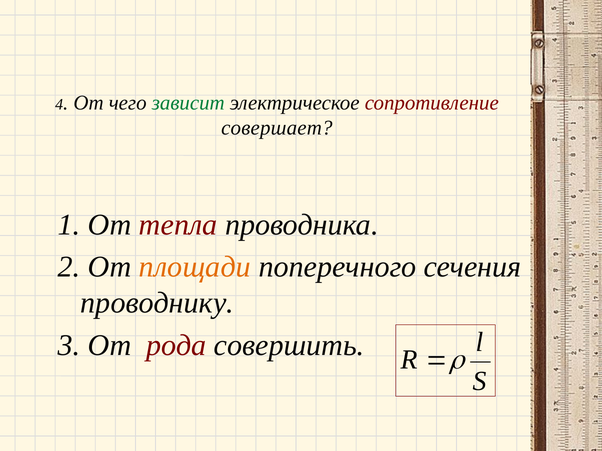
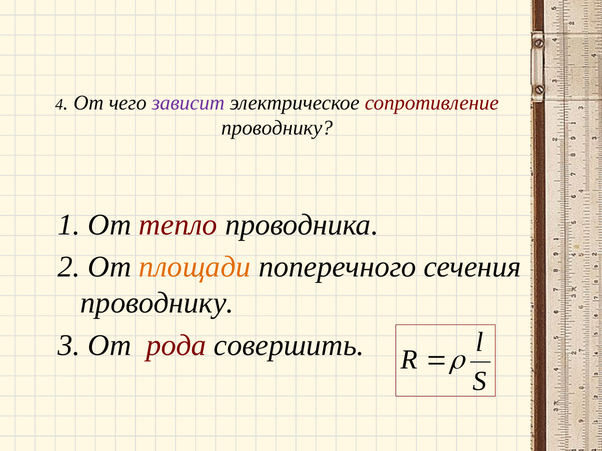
зависит colour: green -> purple
совершает at (277, 128): совершает -> проводнику
тепла: тепла -> тепло
